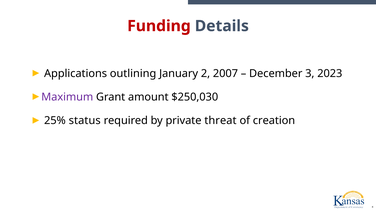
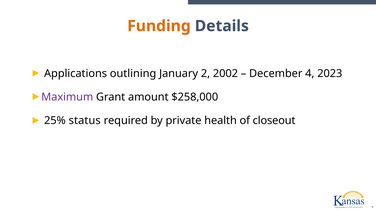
Funding colour: red -> orange
2007: 2007 -> 2002
December 3: 3 -> 4
$250,030: $250,030 -> $258,000
threat: threat -> health
creation: creation -> closeout
